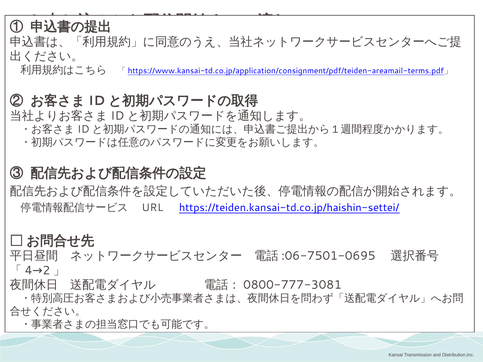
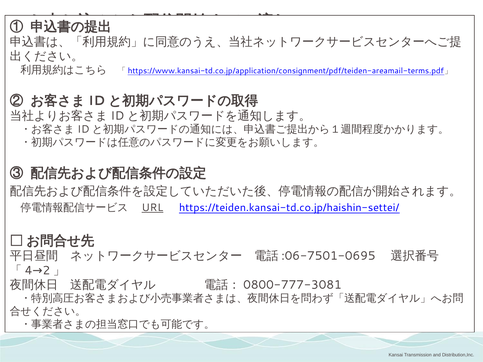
URL underline: none -> present
